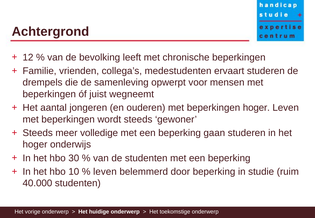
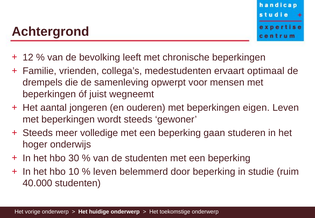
ervaart studeren: studeren -> optimaal
beperkingen hoger: hoger -> eigen
